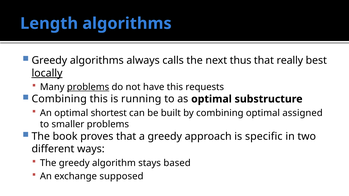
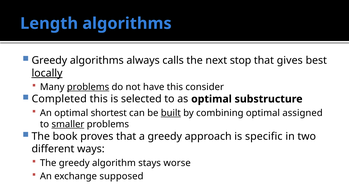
thus: thus -> stop
really: really -> gives
requests: requests -> consider
Combining at (59, 99): Combining -> Completed
running: running -> selected
built underline: none -> present
smaller underline: none -> present
based: based -> worse
